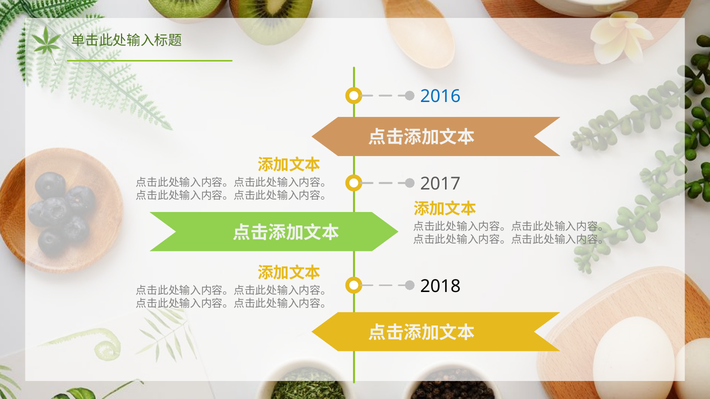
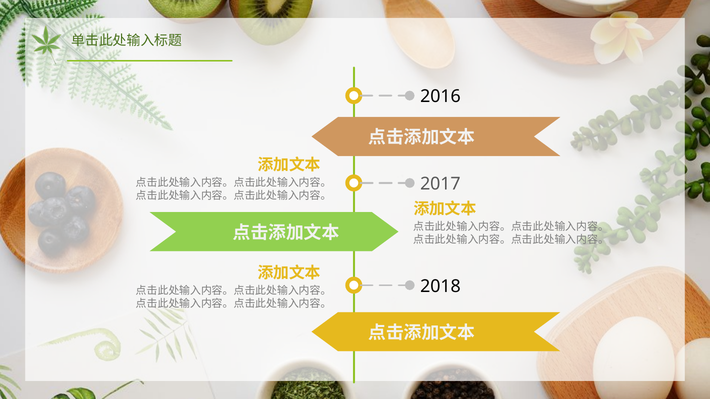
2016 colour: blue -> black
